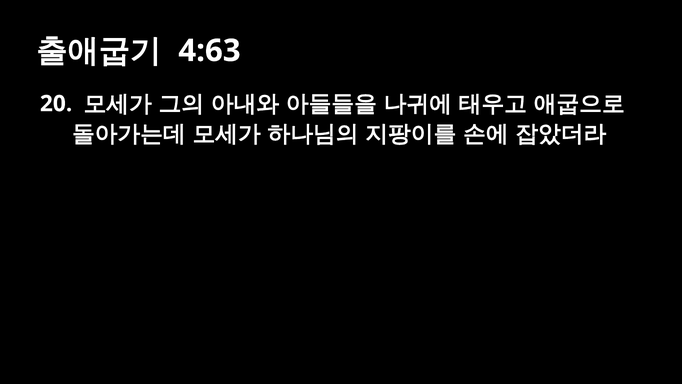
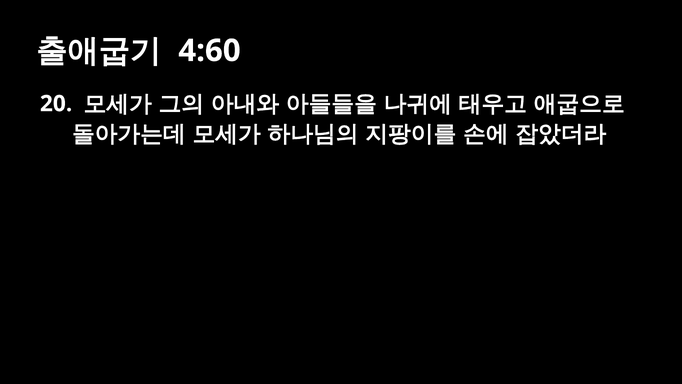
4:63: 4:63 -> 4:60
